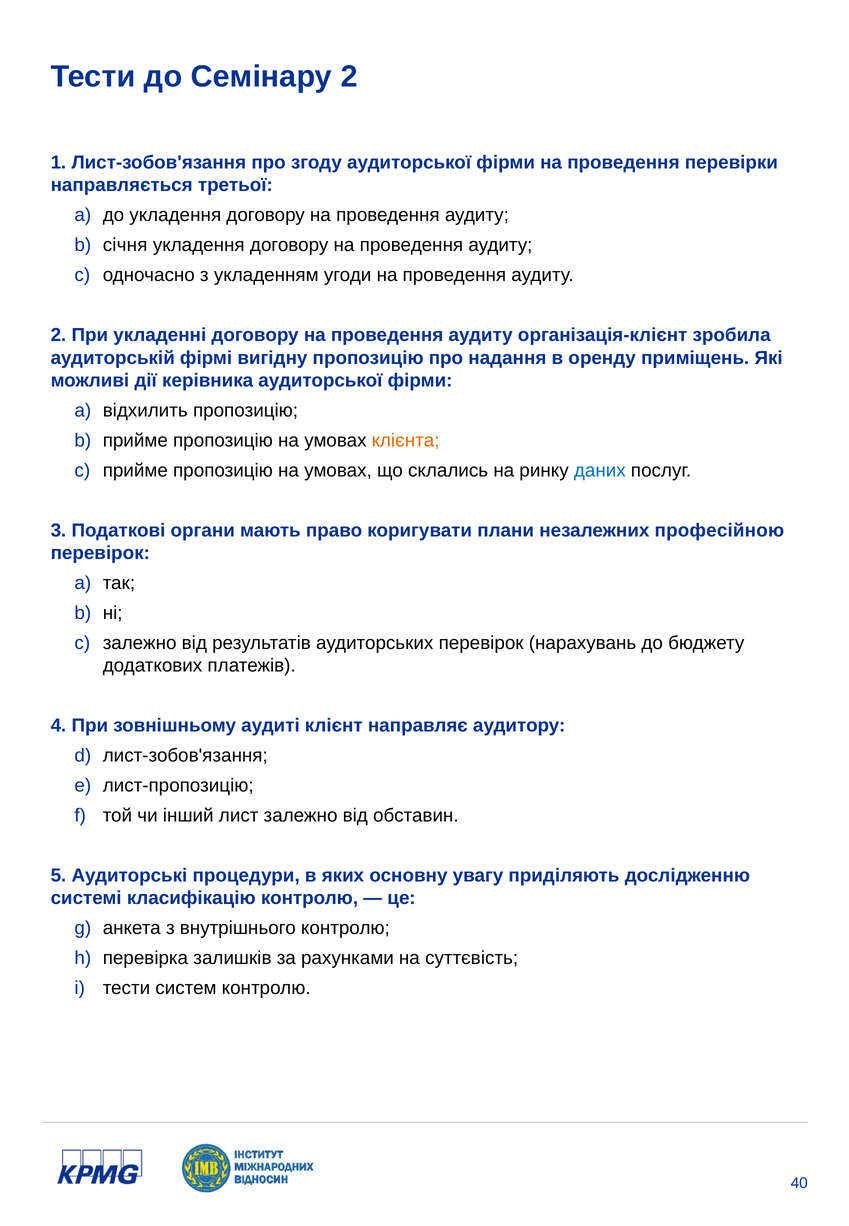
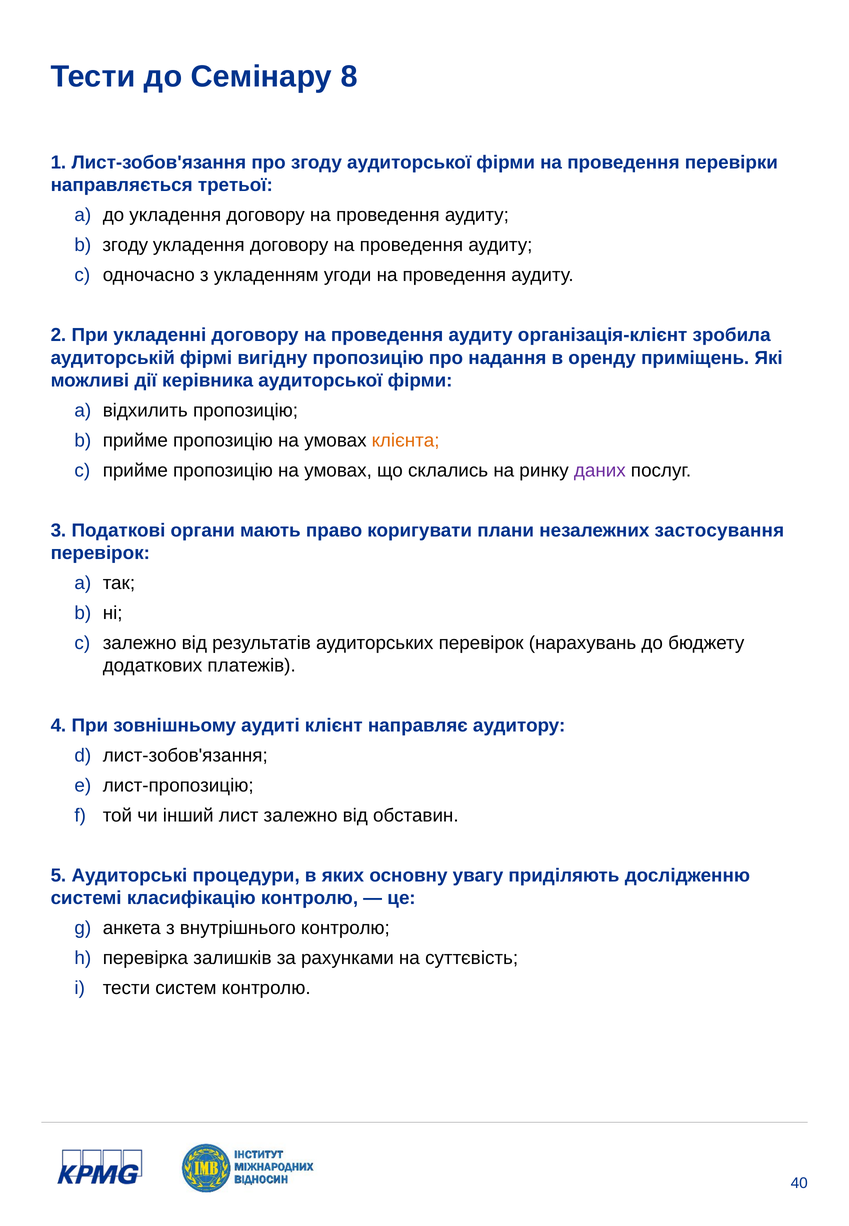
Семінару 2: 2 -> 8
січня at (125, 245): січня -> згоду
даних colour: blue -> purple
професійною: професійною -> застосування
